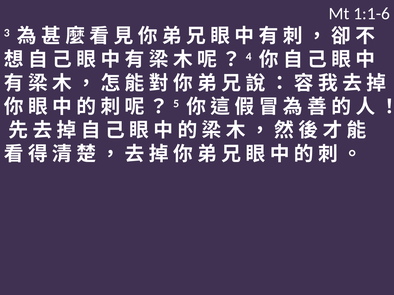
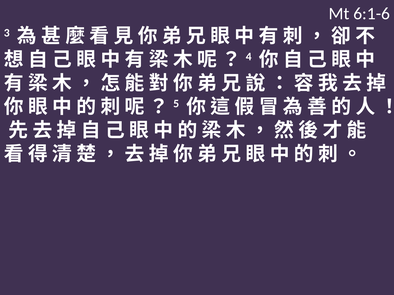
1:1-6: 1:1-6 -> 6:1-6
